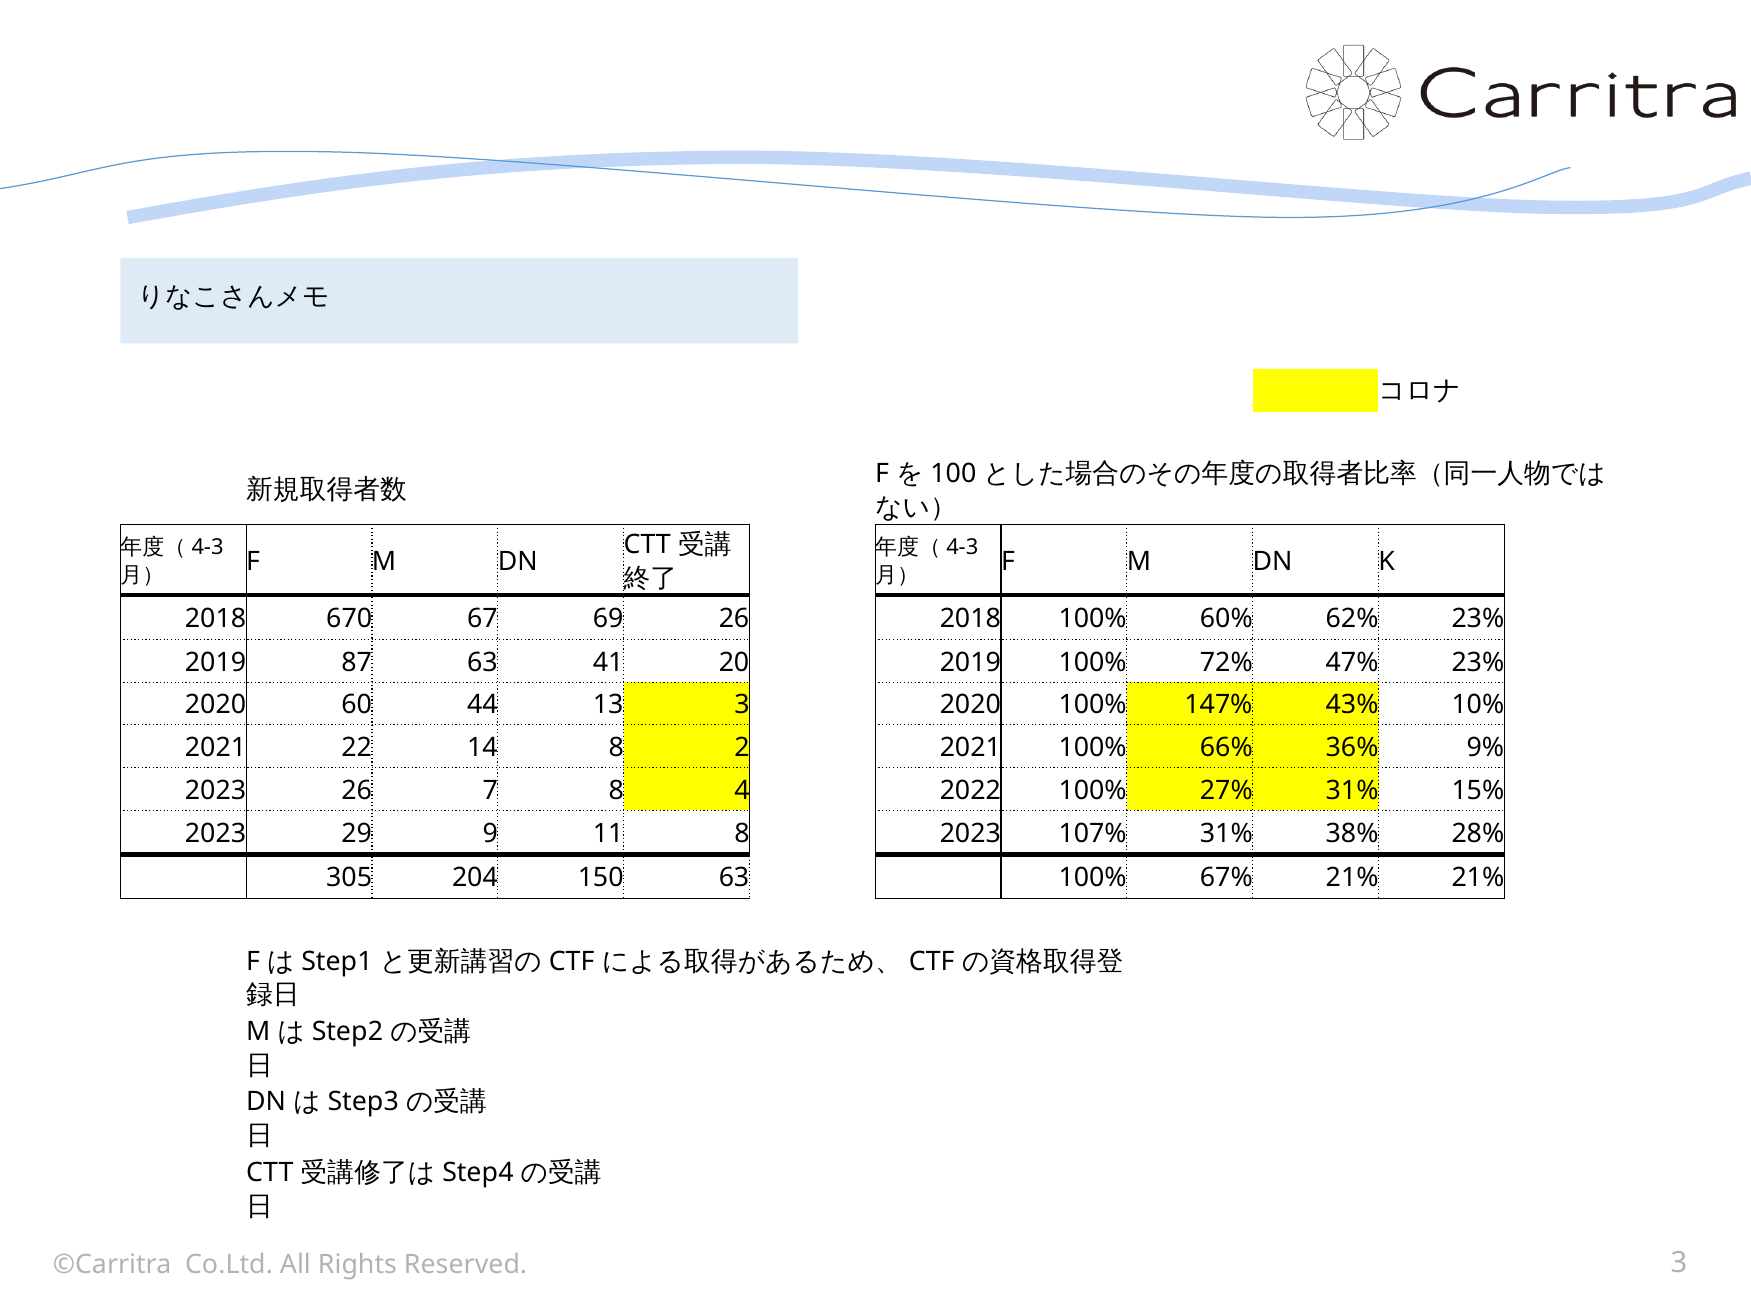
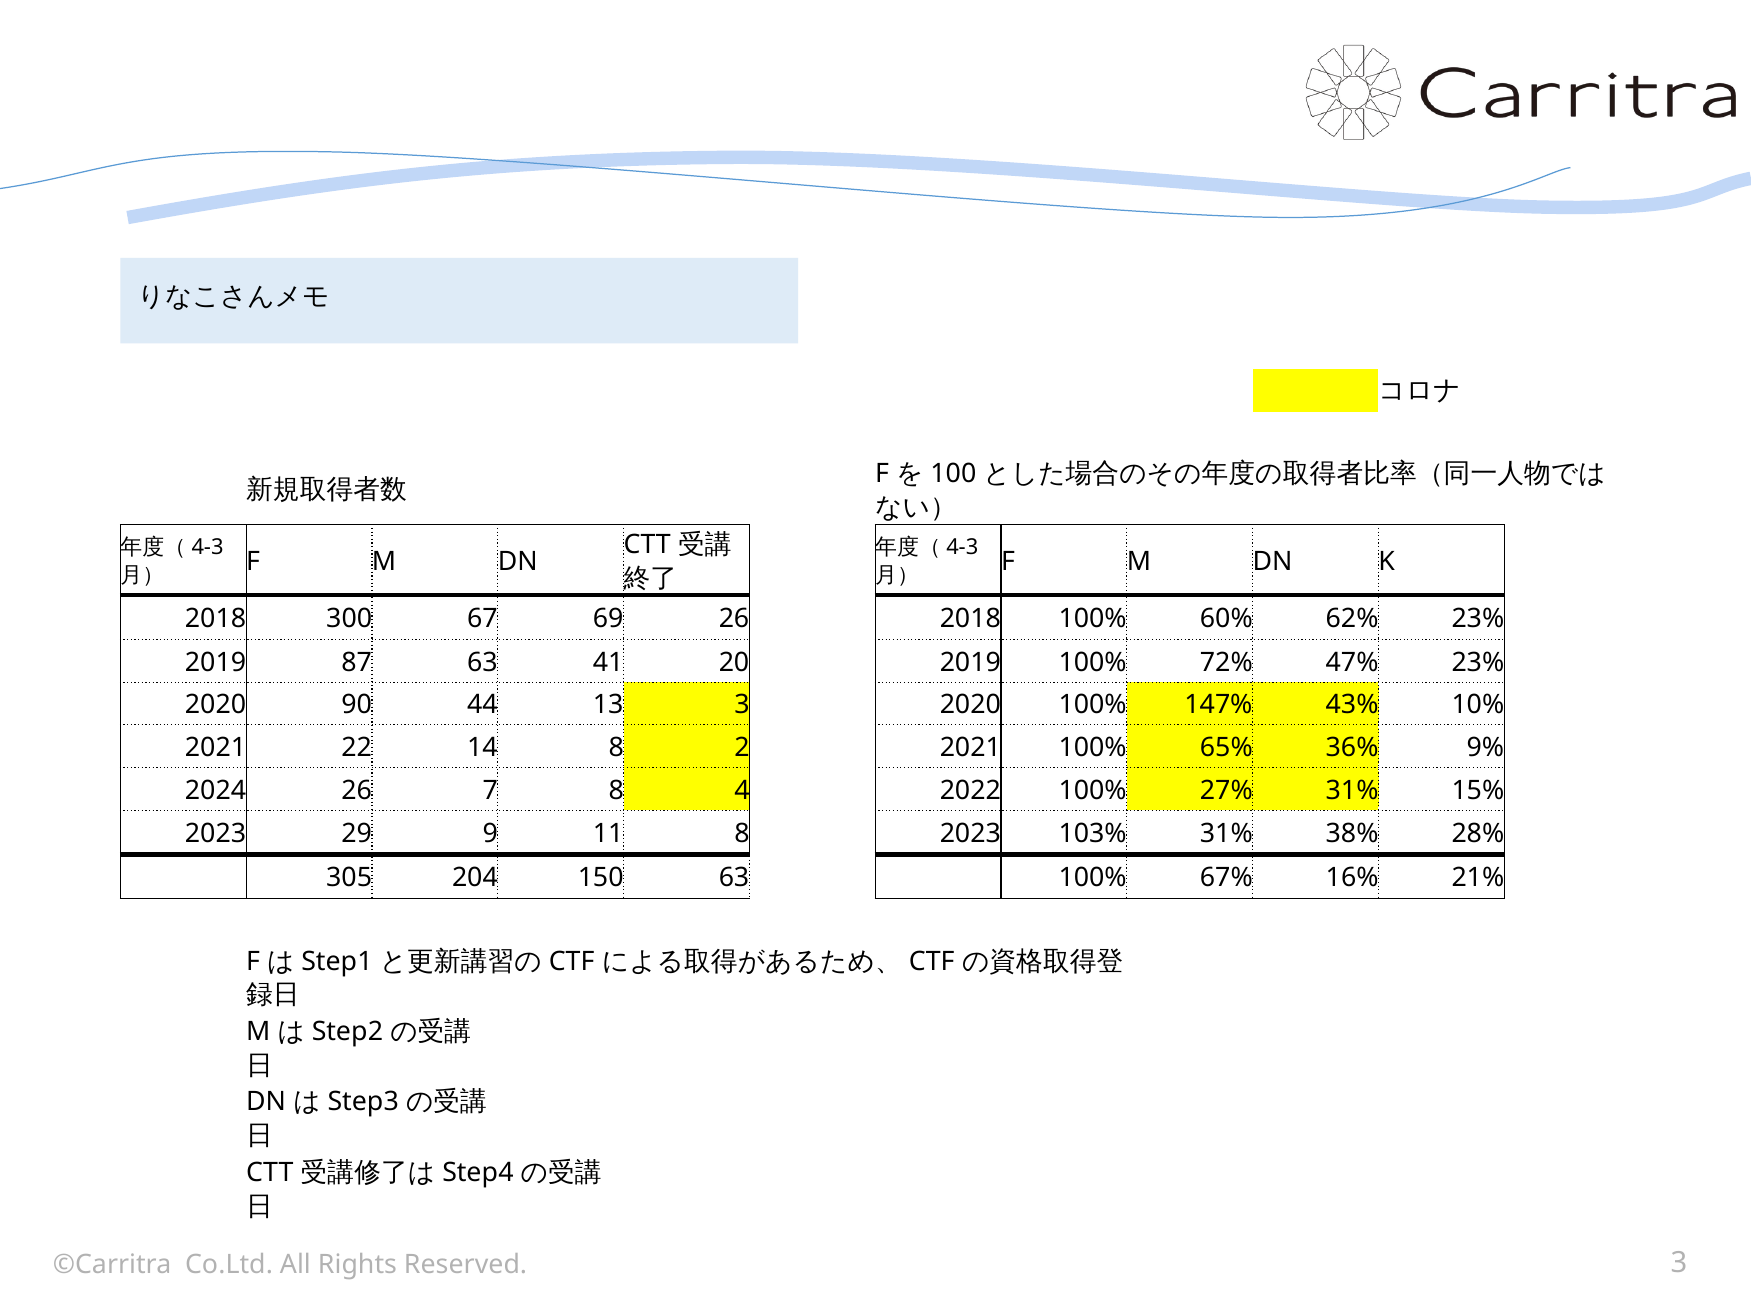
670: 670 -> 300
60: 60 -> 90
66%: 66% -> 65%
2023 at (216, 790): 2023 -> 2024
107%: 107% -> 103%
67% 21%: 21% -> 16%
